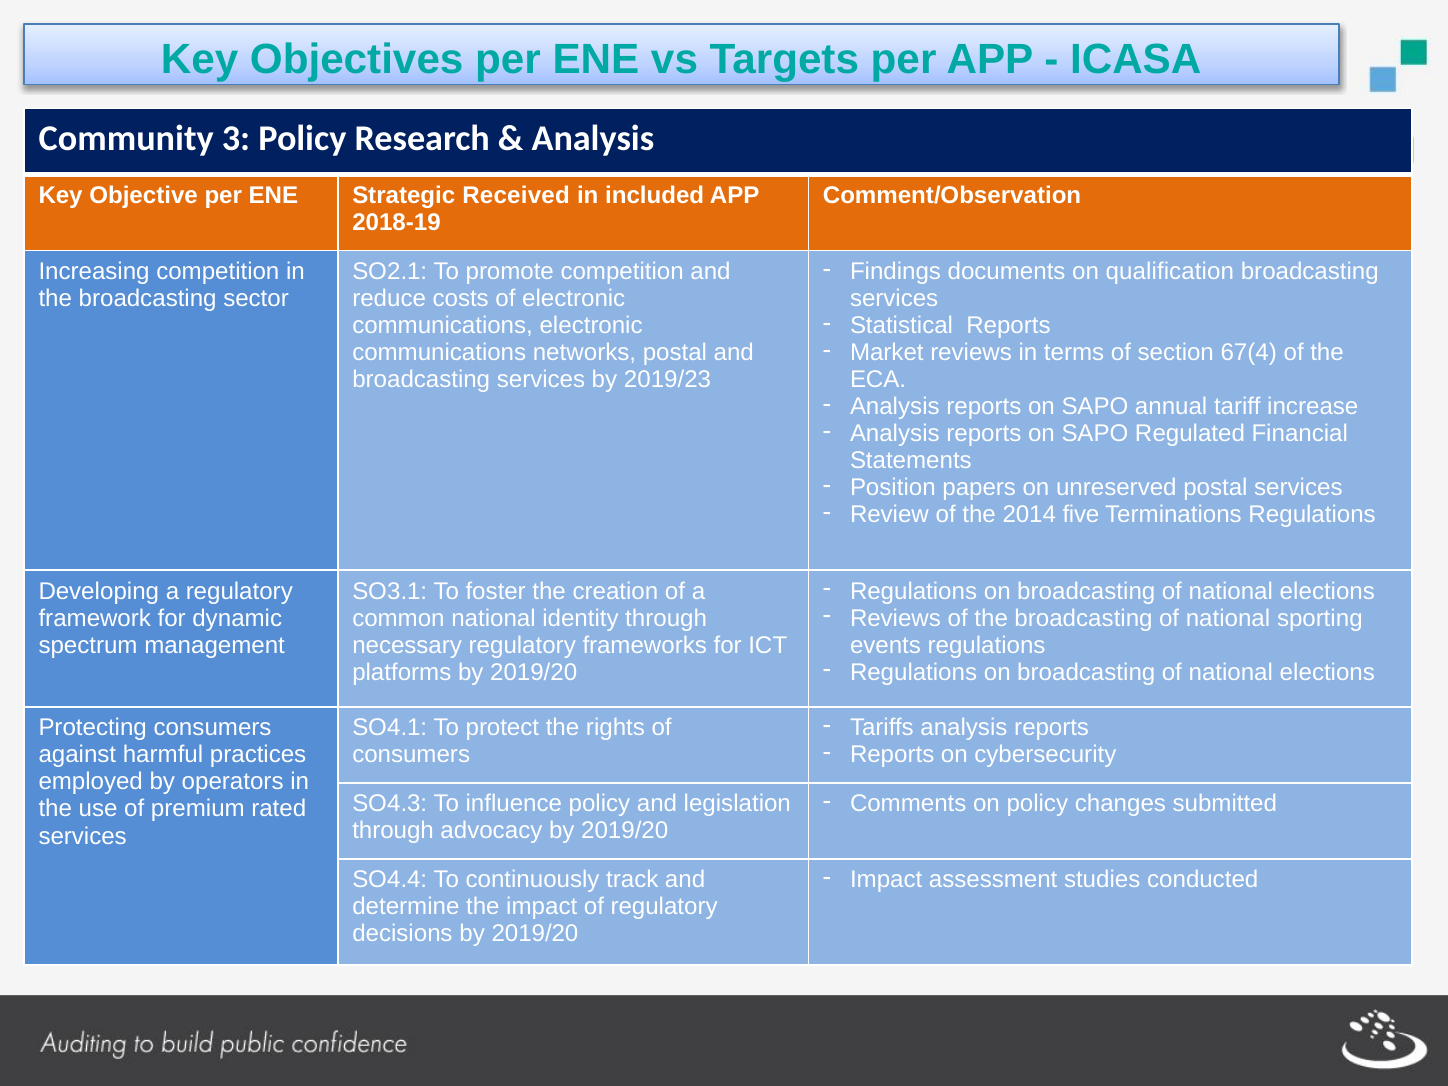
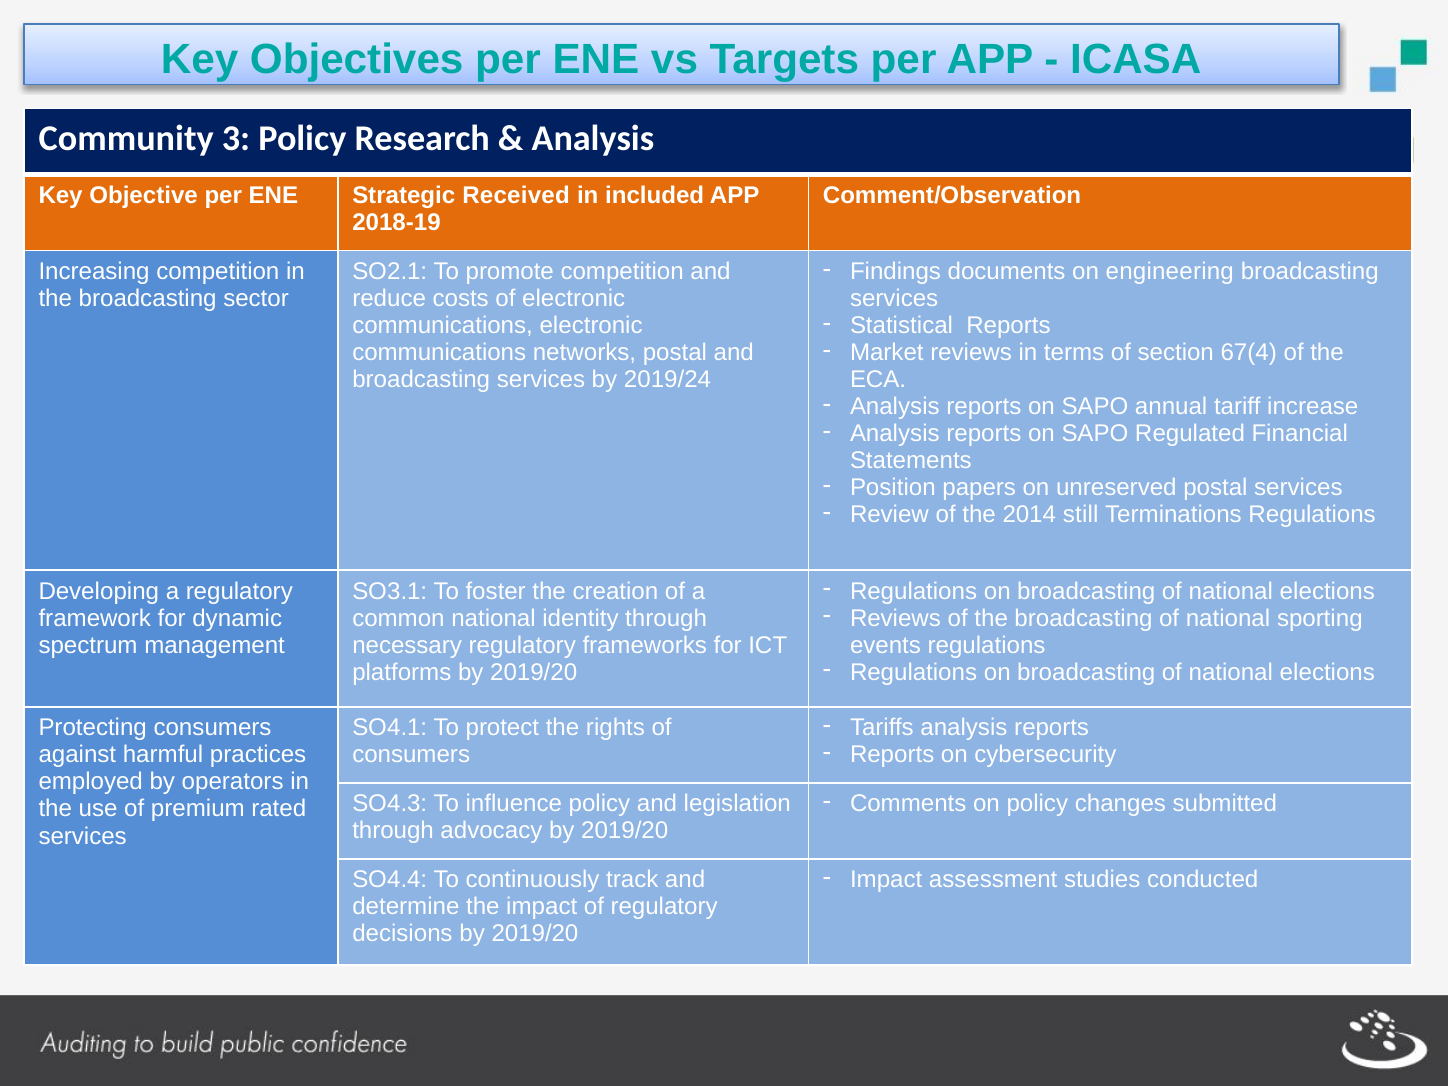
qualification: qualification -> engineering
2019/23: 2019/23 -> 2019/24
five: five -> still
